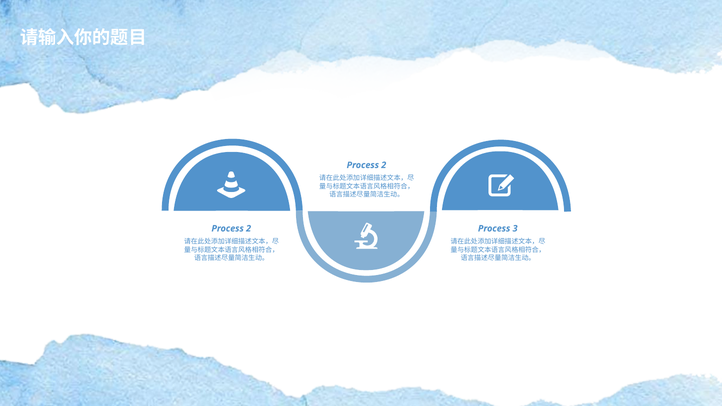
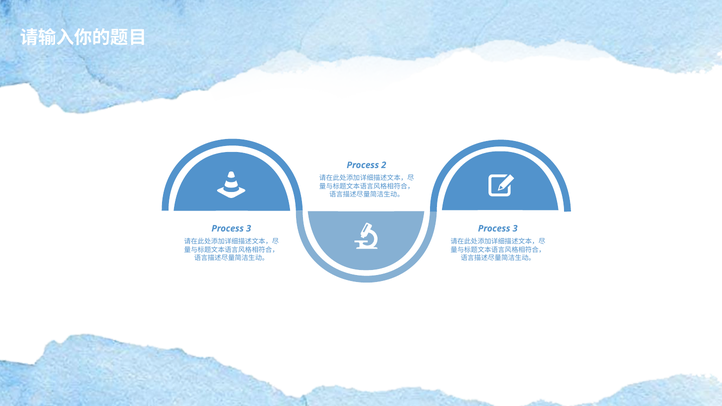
2 at (249, 229): 2 -> 3
